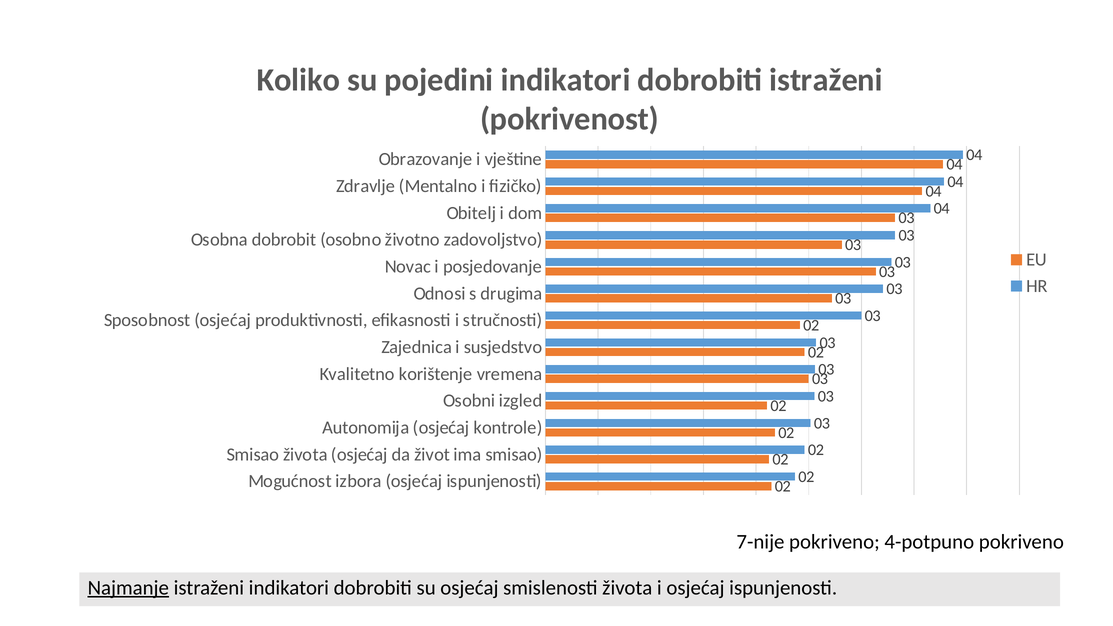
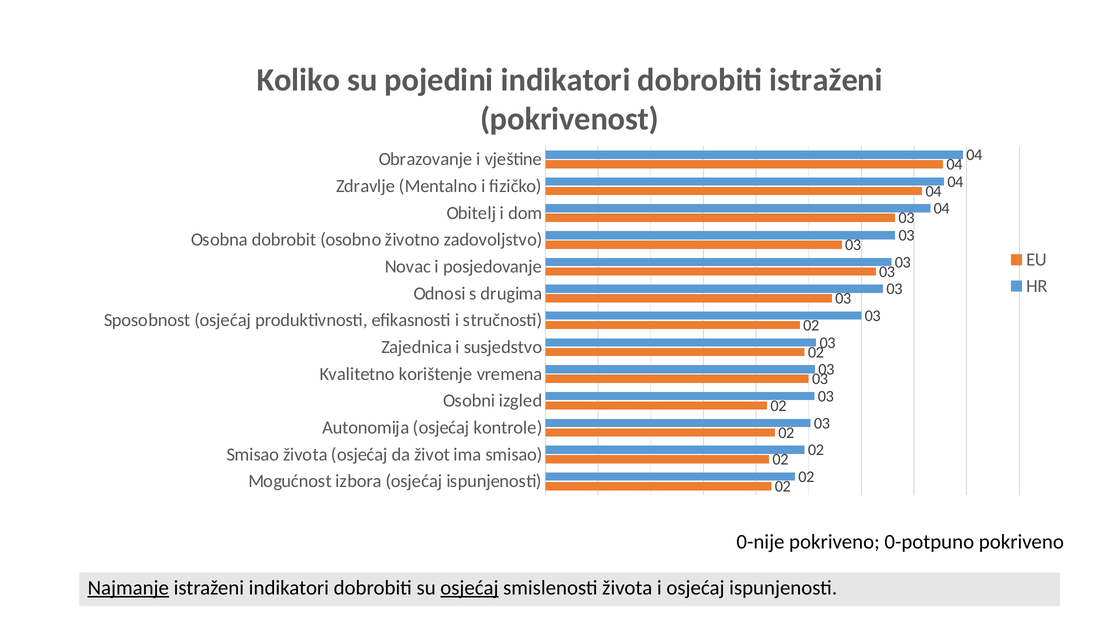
7-nije: 7-nije -> 0-nije
4-potpuno: 4-potpuno -> 0-potpuno
osjećaj at (469, 588) underline: none -> present
